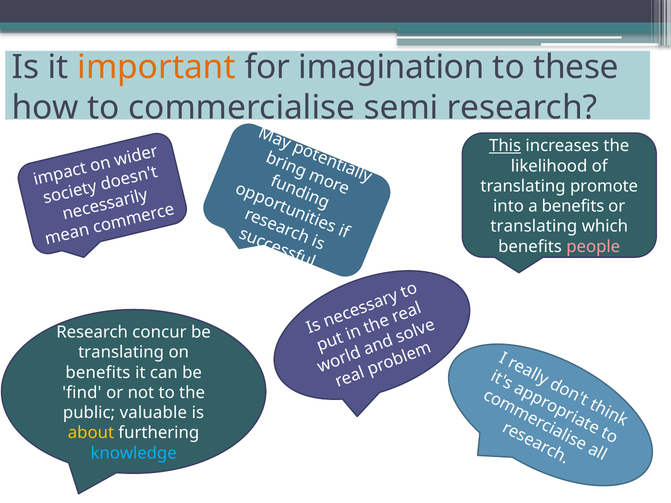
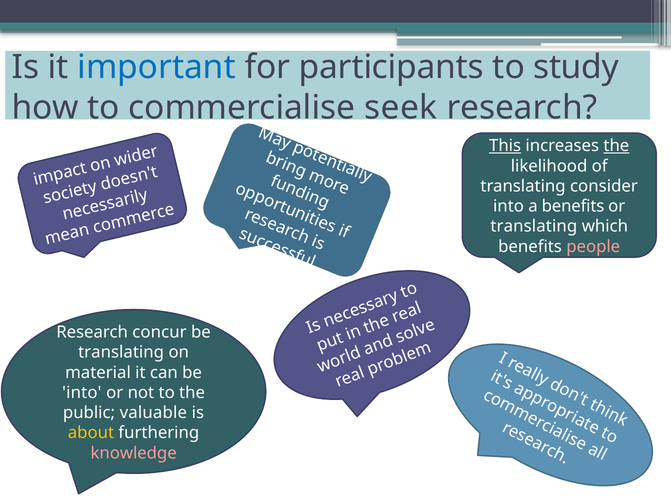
important colour: orange -> blue
imagination: imagination -> participants
these: these -> study
semi: semi -> seek
the at (616, 146) underline: none -> present
promote: promote -> consider
benefits at (98, 373): benefits -> material
find at (82, 393): find -> into
knowledge colour: light blue -> pink
